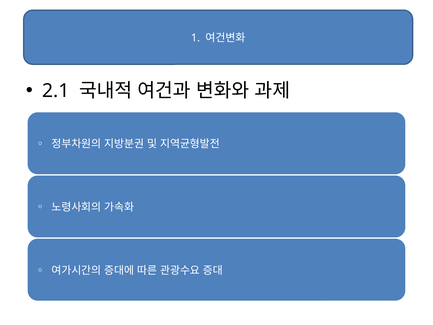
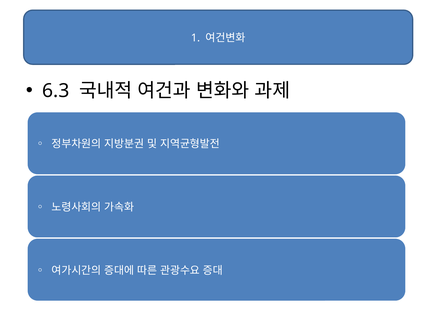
2.1: 2.1 -> 6.3
